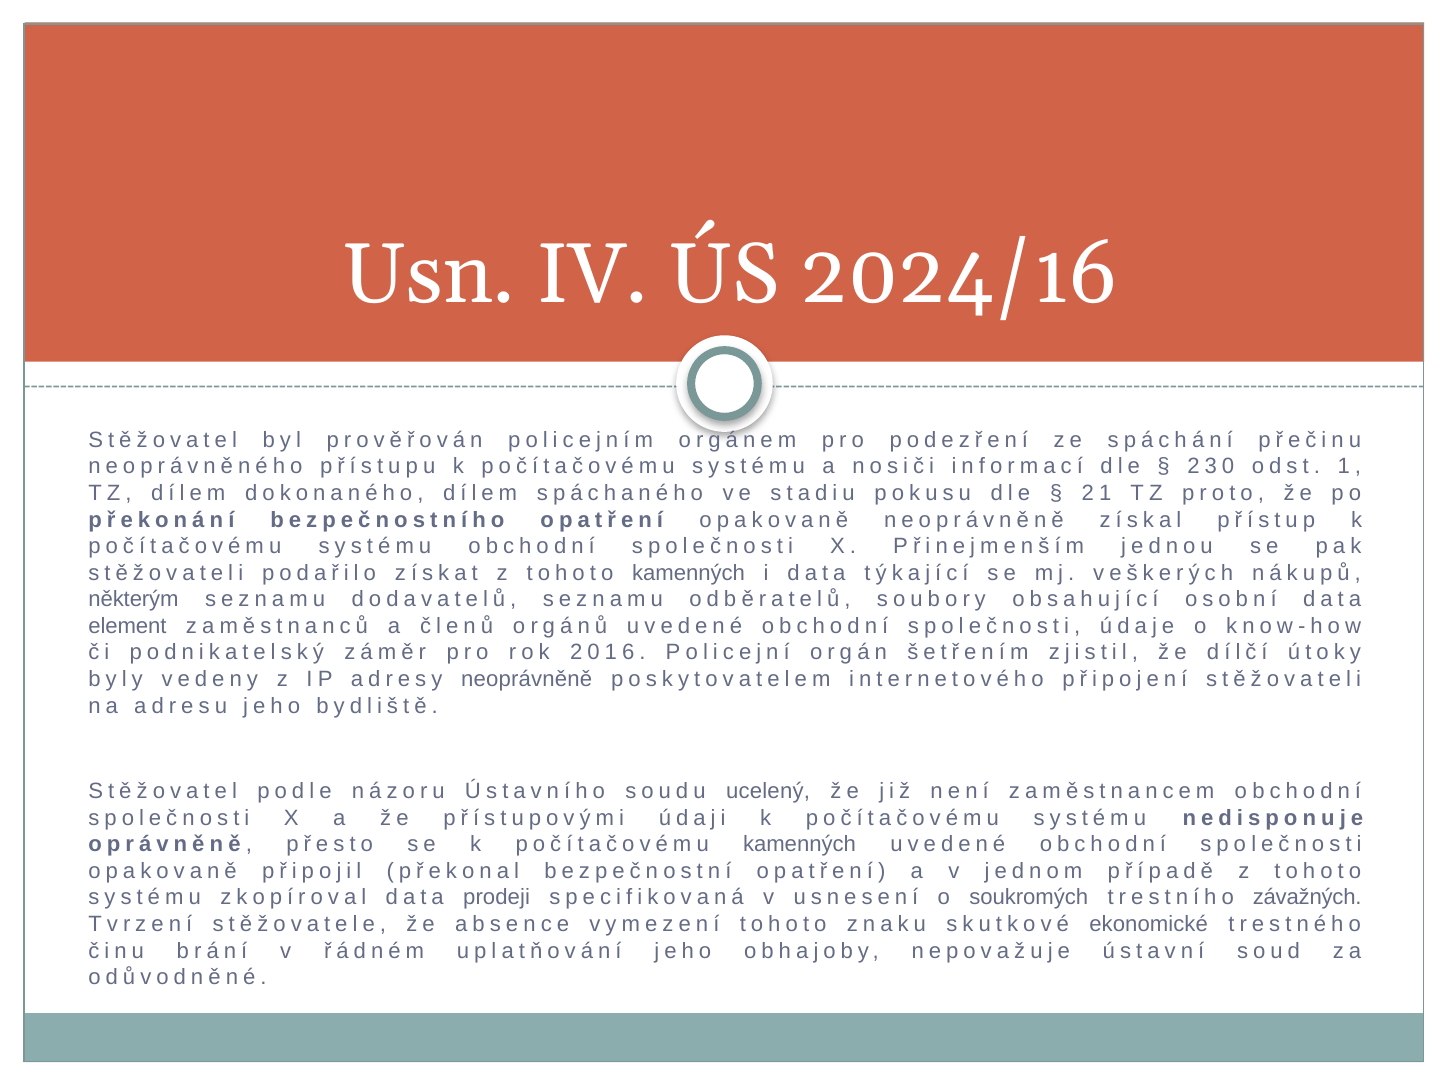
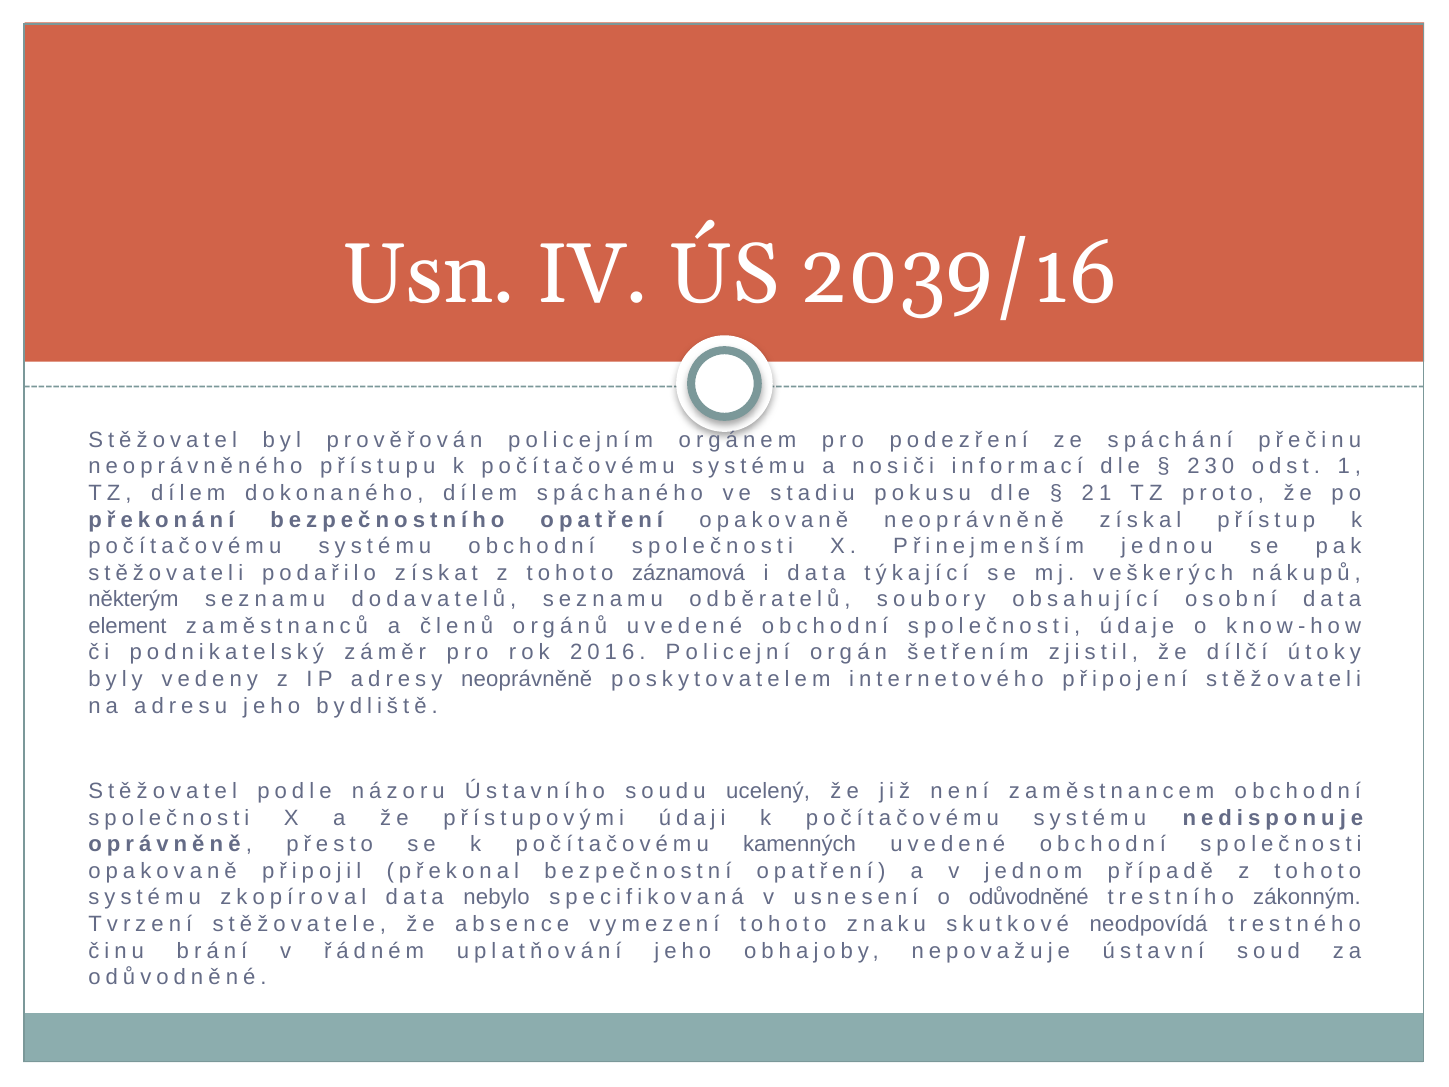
2024/16: 2024/16 -> 2039/16
tohoto kamenných: kamenných -> záznamová
prodeji: prodeji -> nebylo
o soukromých: soukromých -> odůvodněné
závažných: závažných -> zákonným
ekonomické: ekonomické -> neodpovídá
